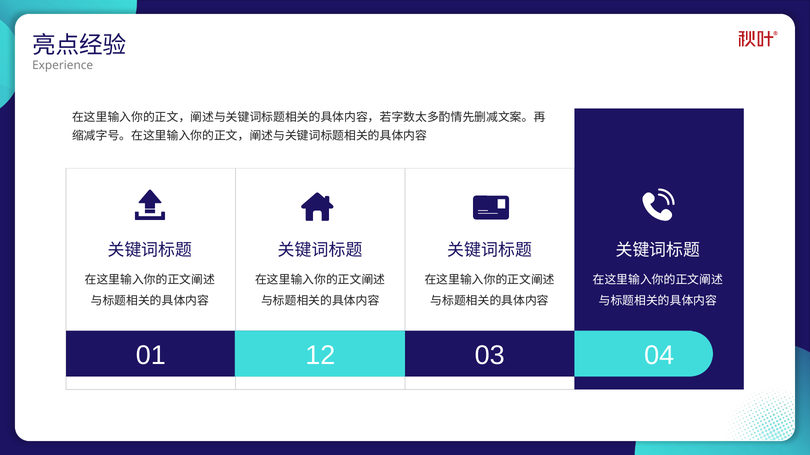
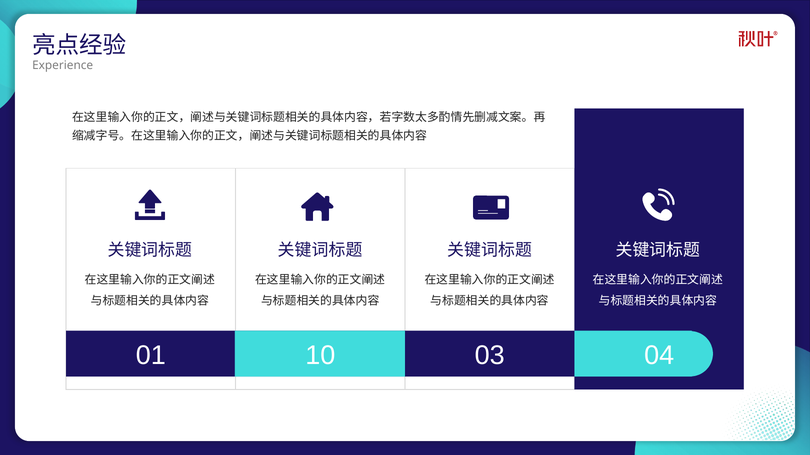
12: 12 -> 10
